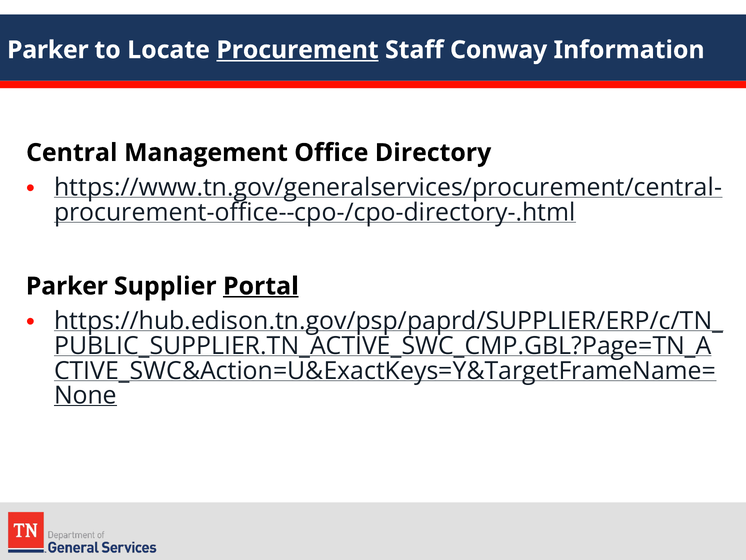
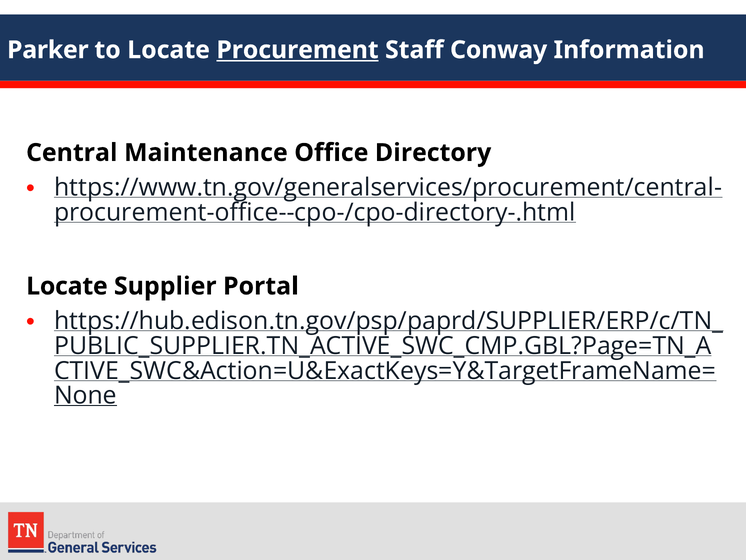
Management: Management -> Maintenance
Parker at (67, 286): Parker -> Locate
Portal underline: present -> none
